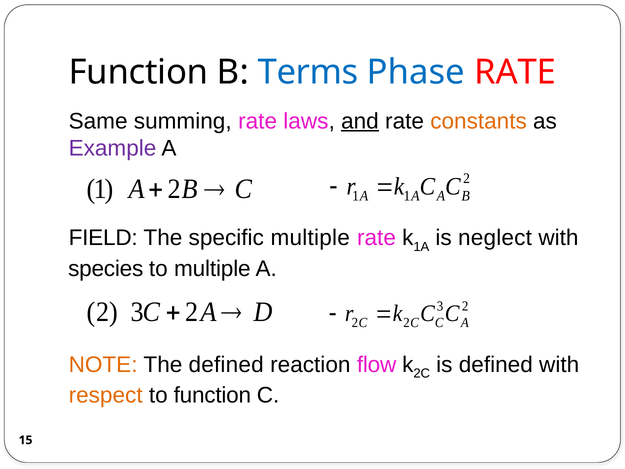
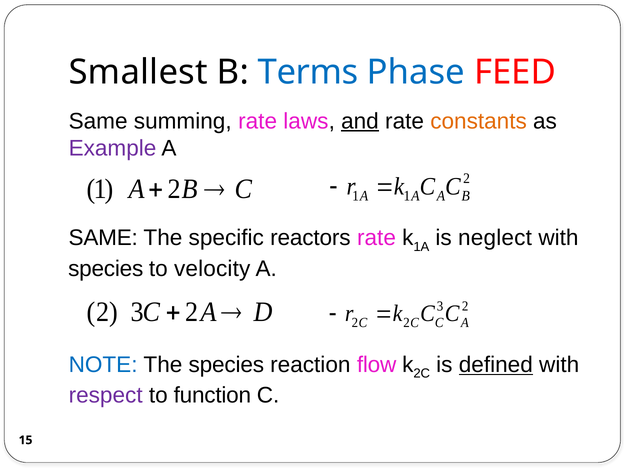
Function at (138, 72): Function -> Smallest
Phase RATE: RATE -> FEED
FIELD at (103, 238): FIELD -> SAME
specific multiple: multiple -> reactors
to multiple: multiple -> velocity
NOTE colour: orange -> blue
The defined: defined -> species
defined at (496, 365) underline: none -> present
respect colour: orange -> purple
